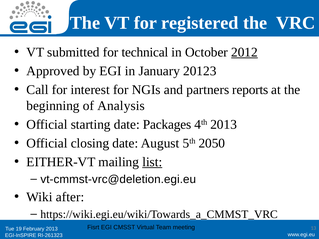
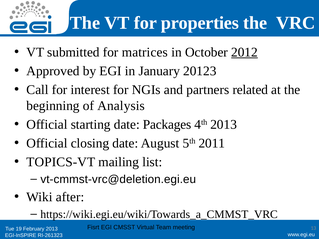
registered: registered -> properties
technical: technical -> matrices
reports: reports -> related
2050: 2050 -> 2011
EITHER-VT: EITHER-VT -> TOPICS-VT
list underline: present -> none
